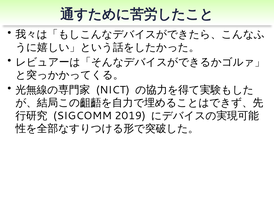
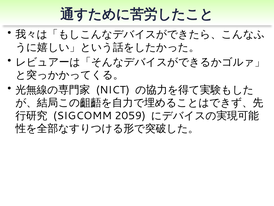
2019: 2019 -> 2059
